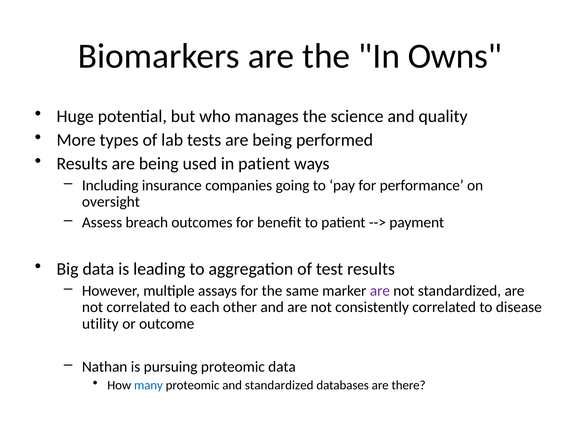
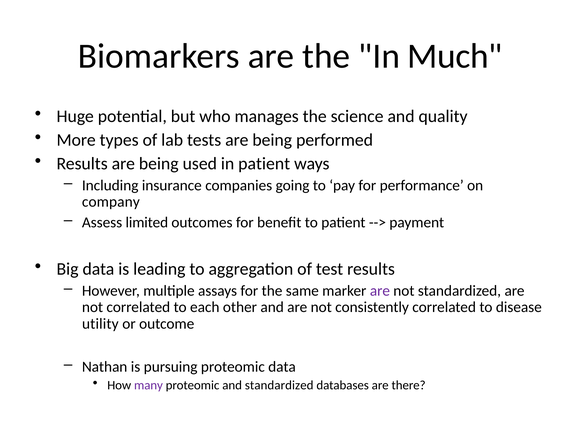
Owns: Owns -> Much
oversight: oversight -> company
breach: breach -> limited
many colour: blue -> purple
